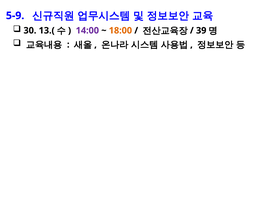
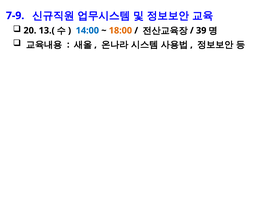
5-9: 5-9 -> 7-9
30: 30 -> 20
14:00 colour: purple -> blue
